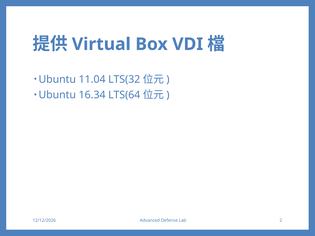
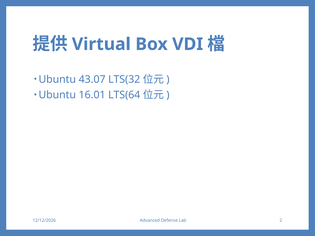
11.04: 11.04 -> 43.07
16.34: 16.34 -> 16.01
